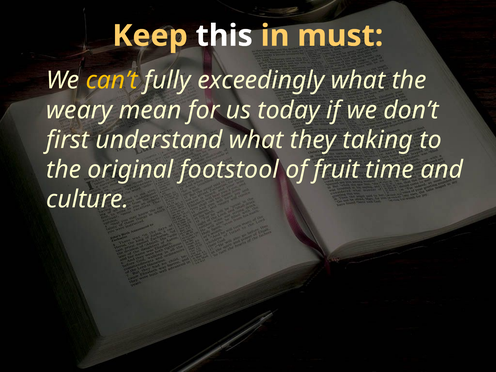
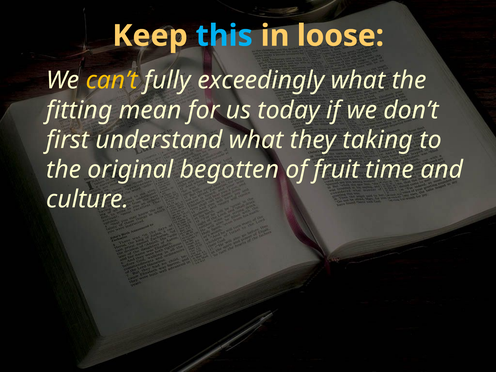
this colour: white -> light blue
must: must -> loose
weary: weary -> fitting
footstool: footstool -> begotten
